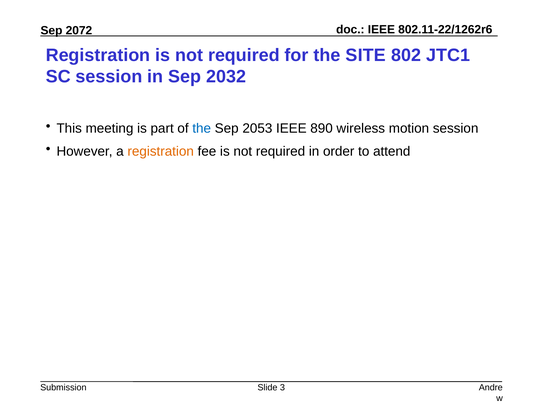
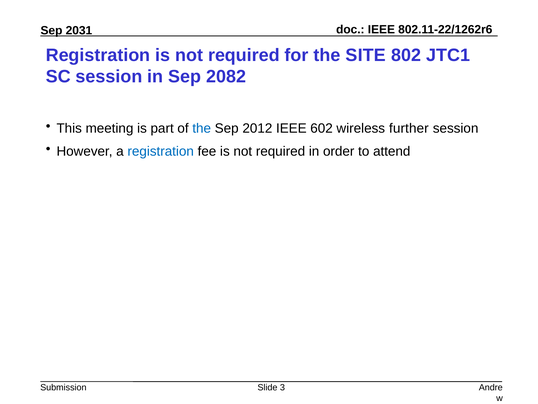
2072: 2072 -> 2031
2032: 2032 -> 2082
2053: 2053 -> 2012
890: 890 -> 602
motion: motion -> further
registration at (161, 151) colour: orange -> blue
